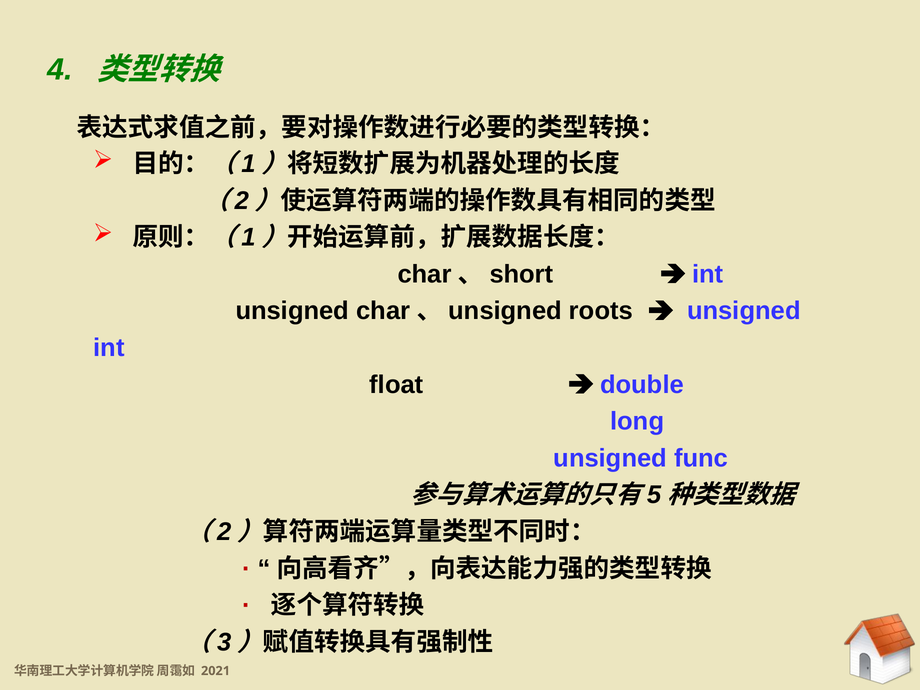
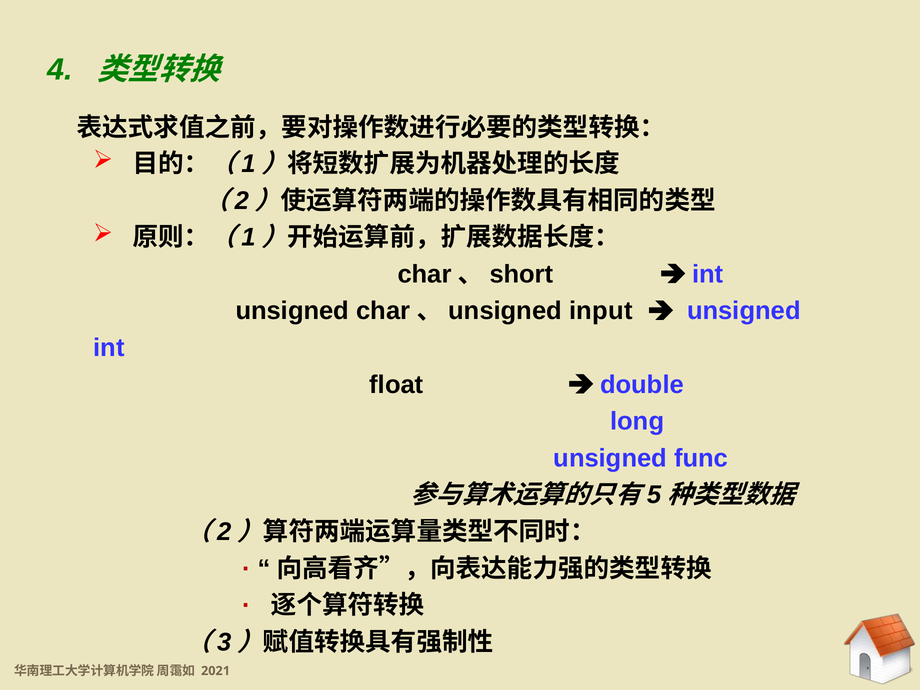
roots: roots -> input
